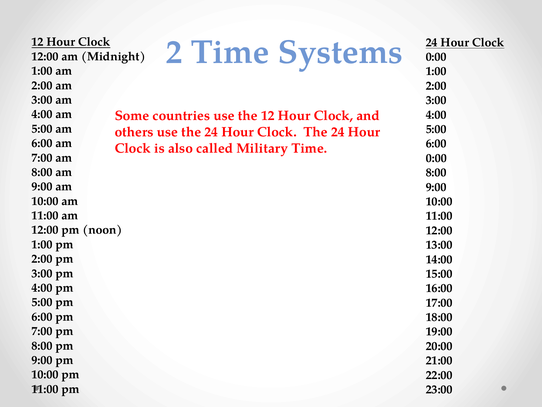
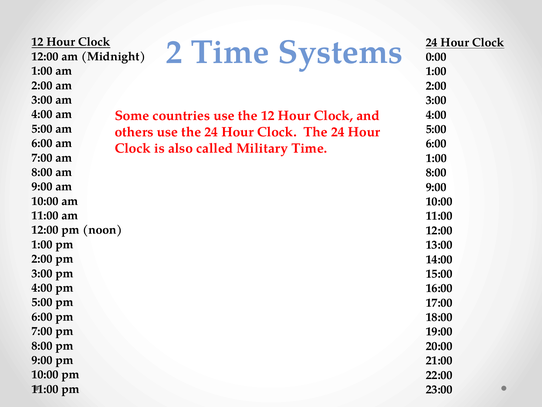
0:00 at (436, 158): 0:00 -> 1:00
